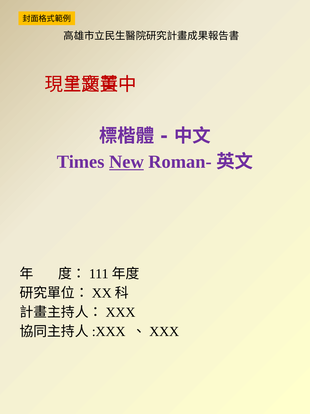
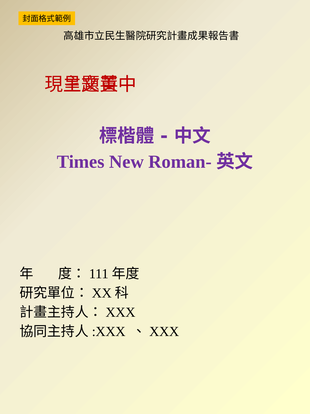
New underline: present -> none
